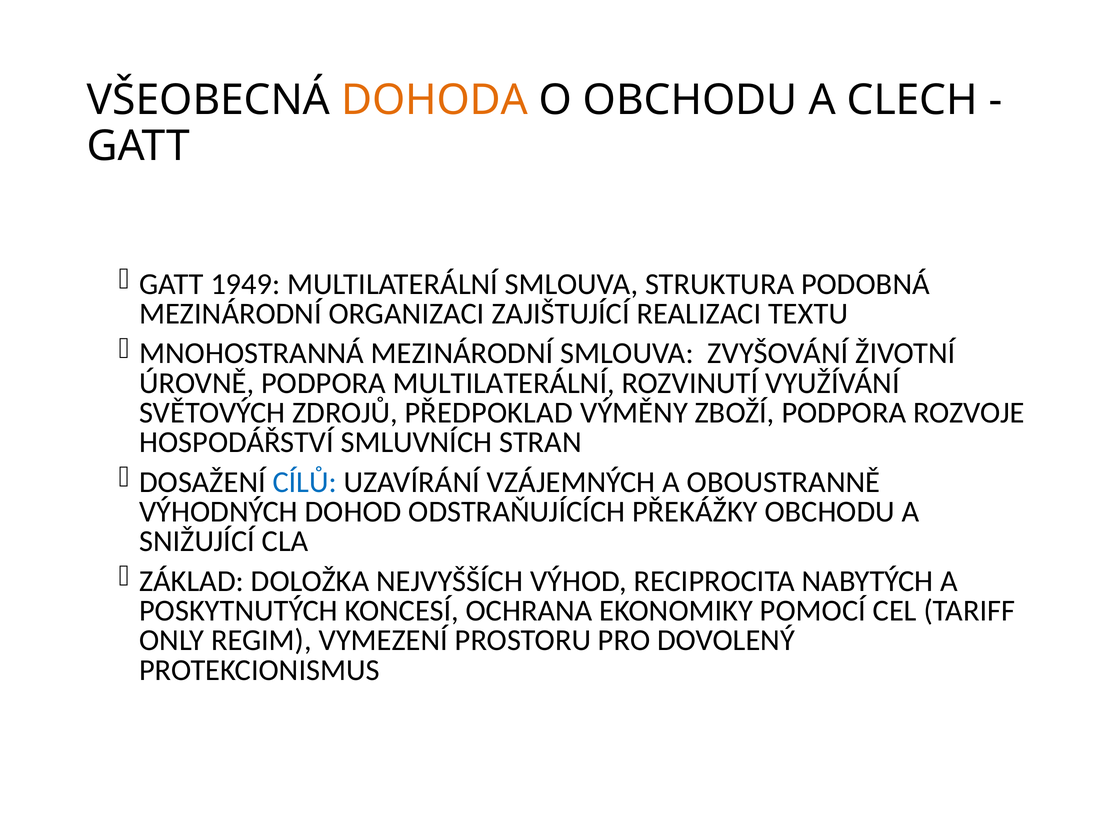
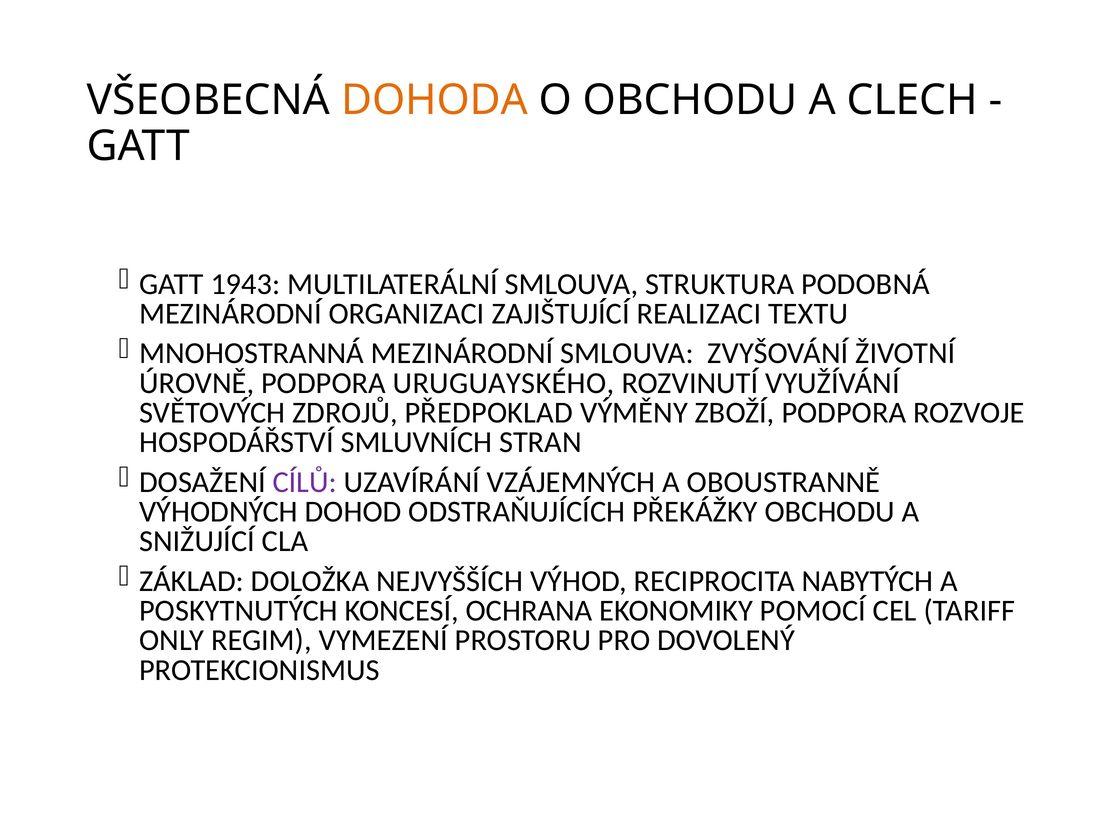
1949: 1949 -> 1943
PODPORA MULTILATERÁLNÍ: MULTILATERÁLNÍ -> URUGUAYSKÉHO
CÍLŮ colour: blue -> purple
